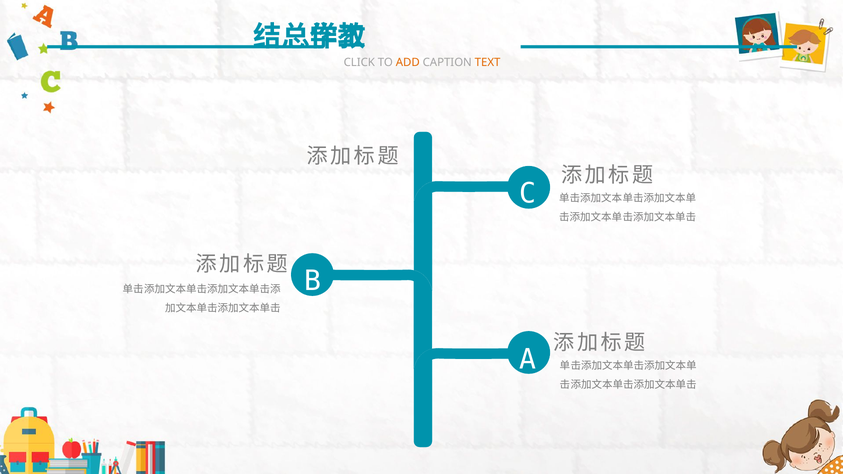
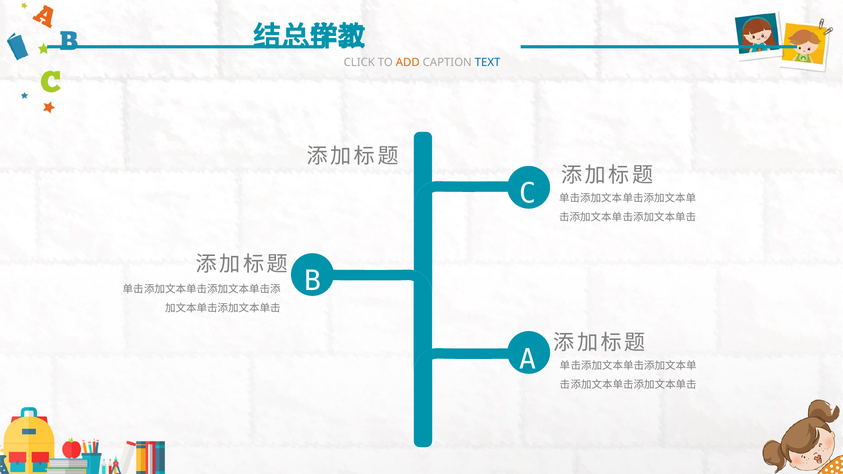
TEXT colour: orange -> blue
